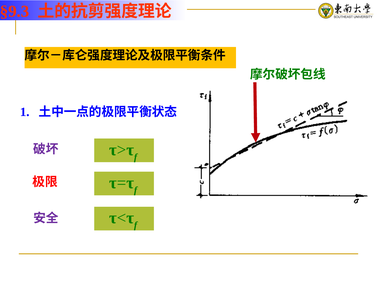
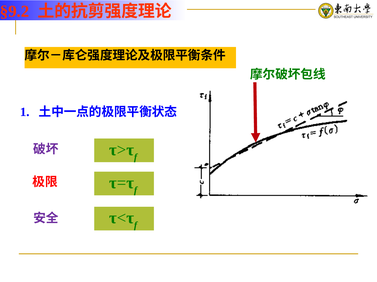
§9.3: §9.3 -> §9.2
